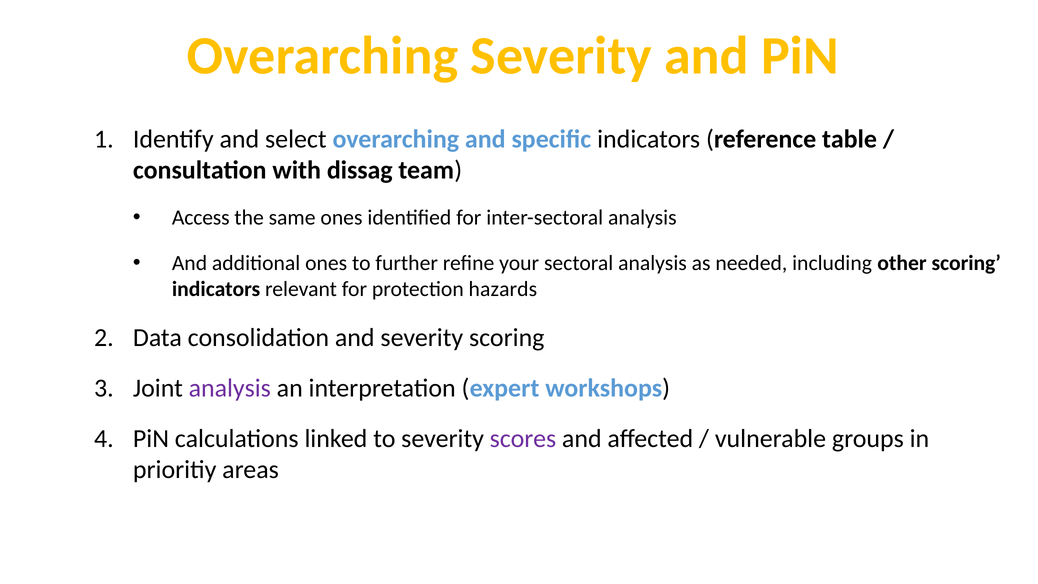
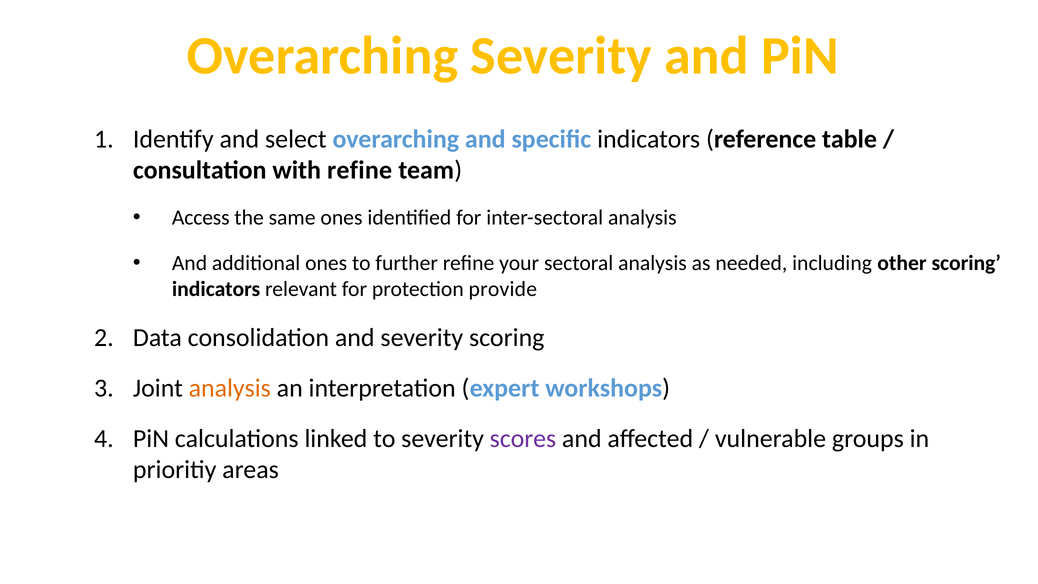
with dissag: dissag -> refine
hazards: hazards -> provide
analysis at (230, 388) colour: purple -> orange
